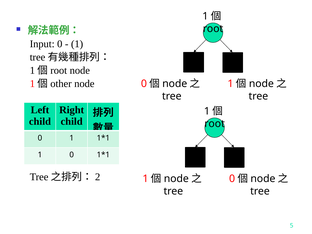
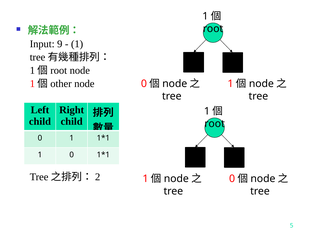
Input 0: 0 -> 9
